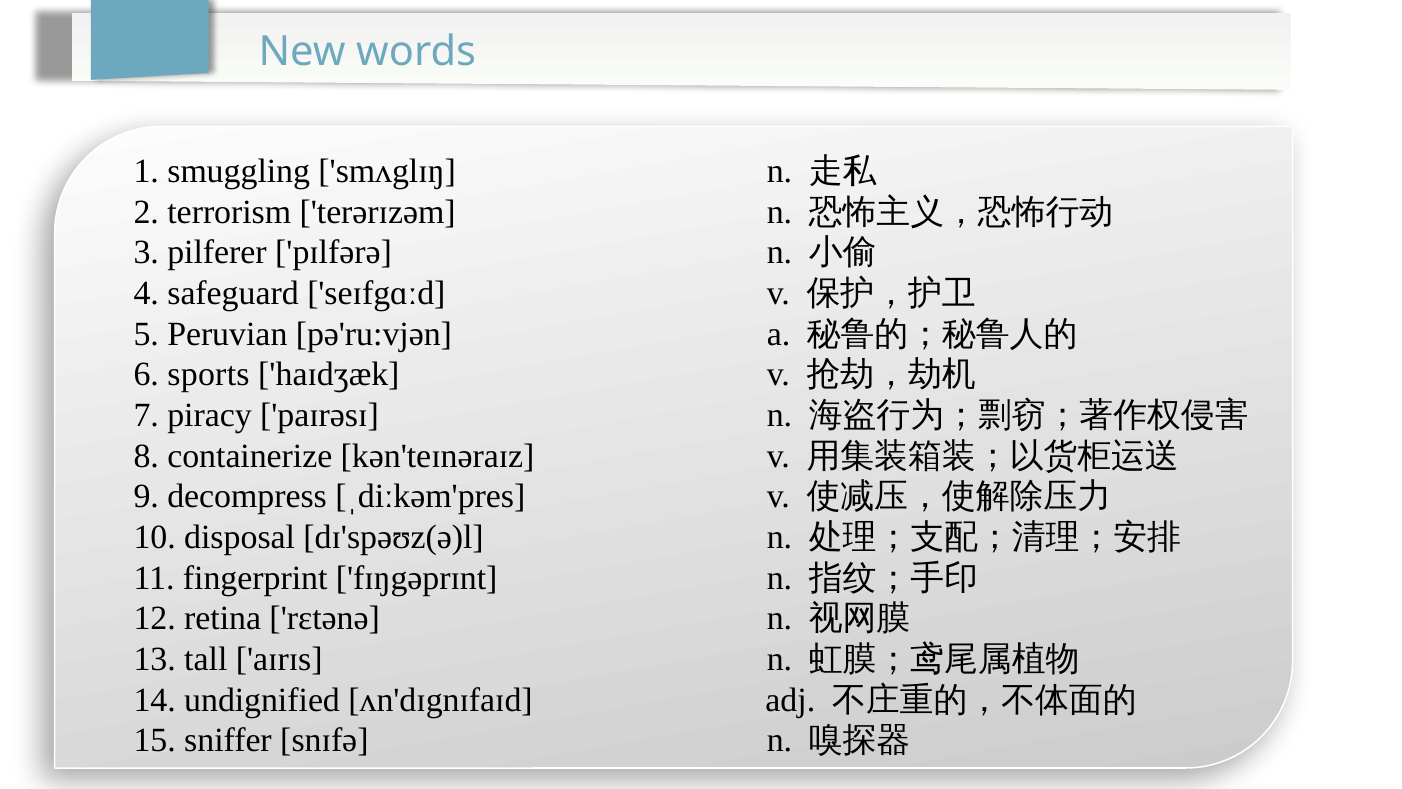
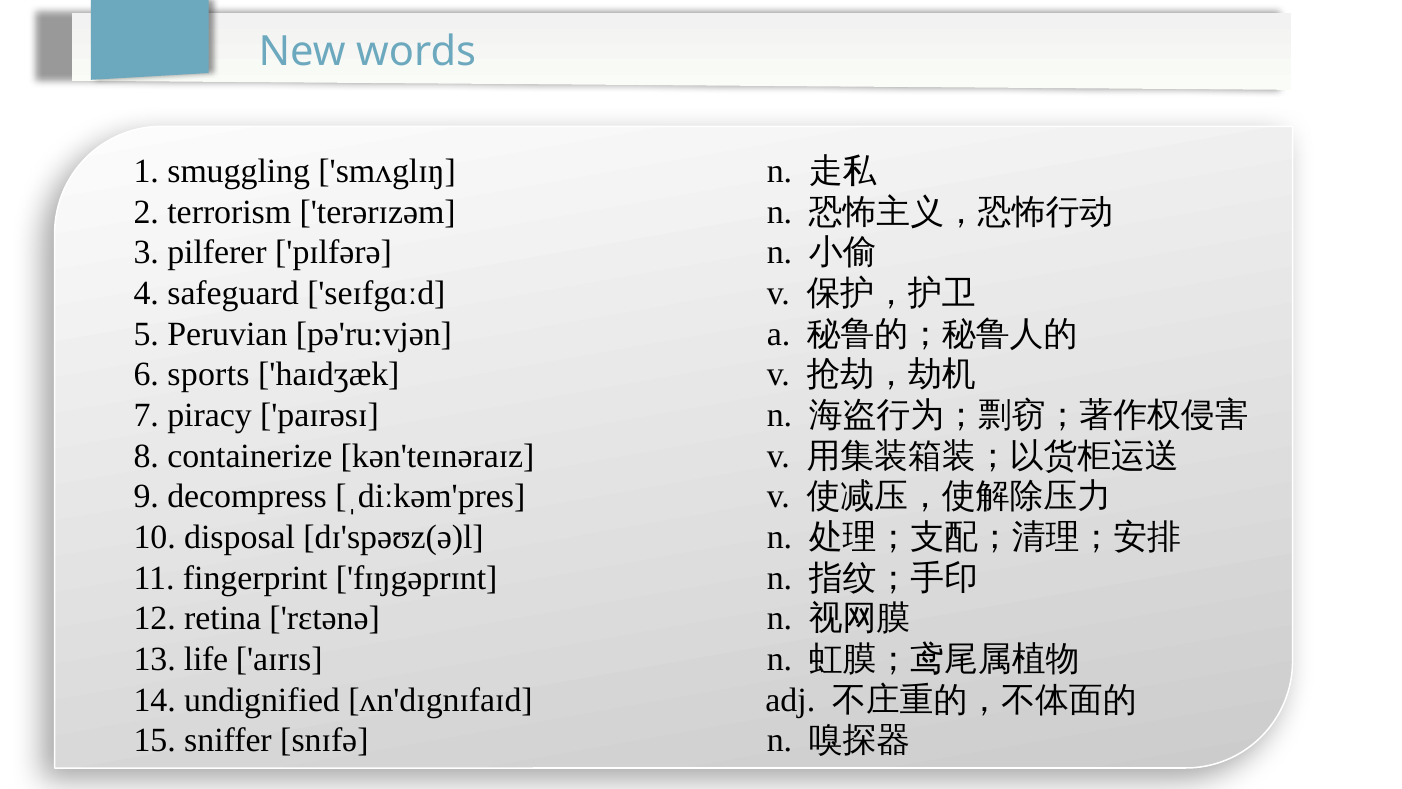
tall: tall -> life
